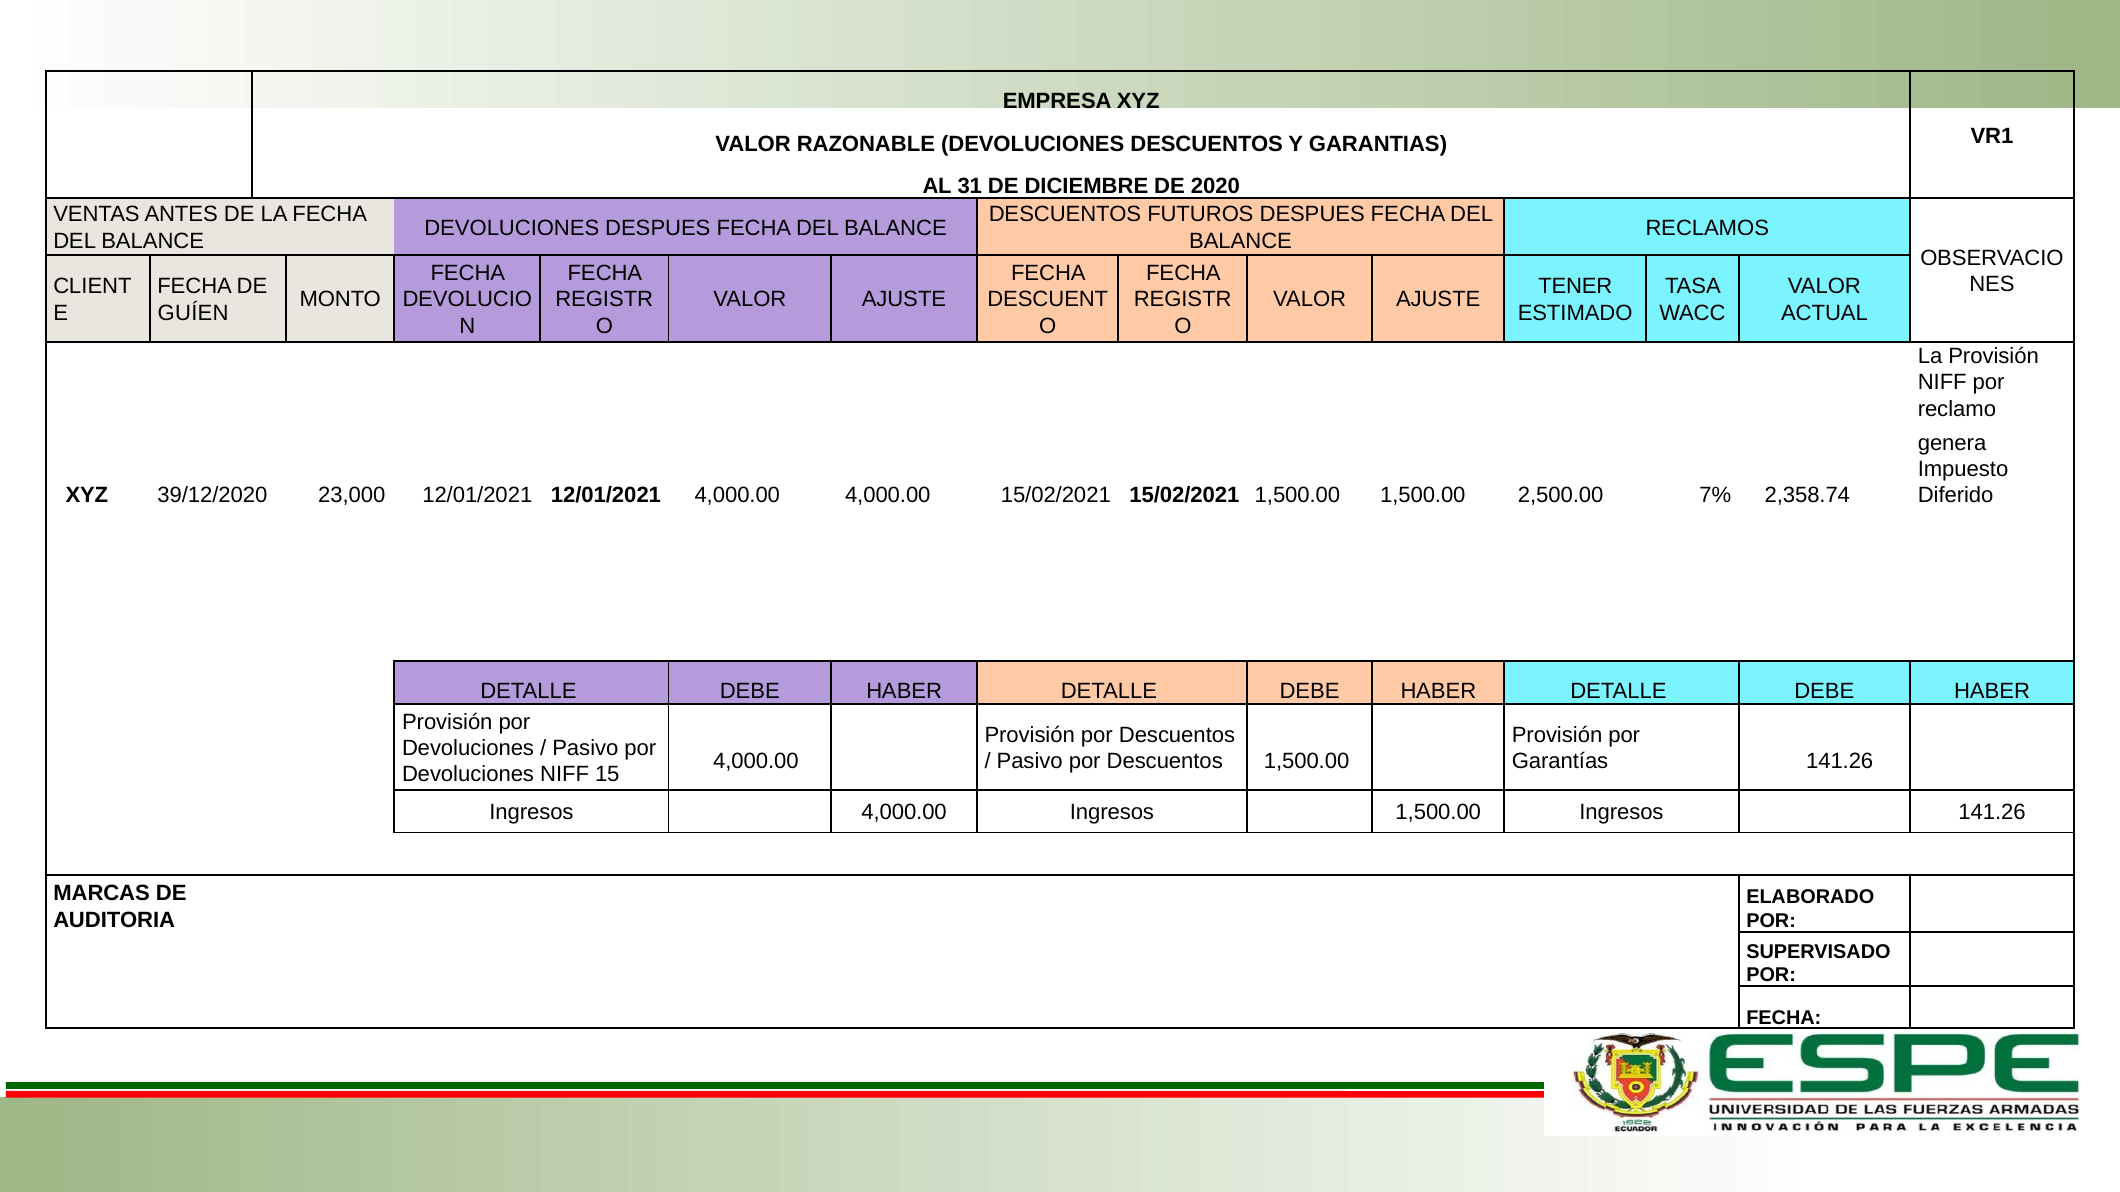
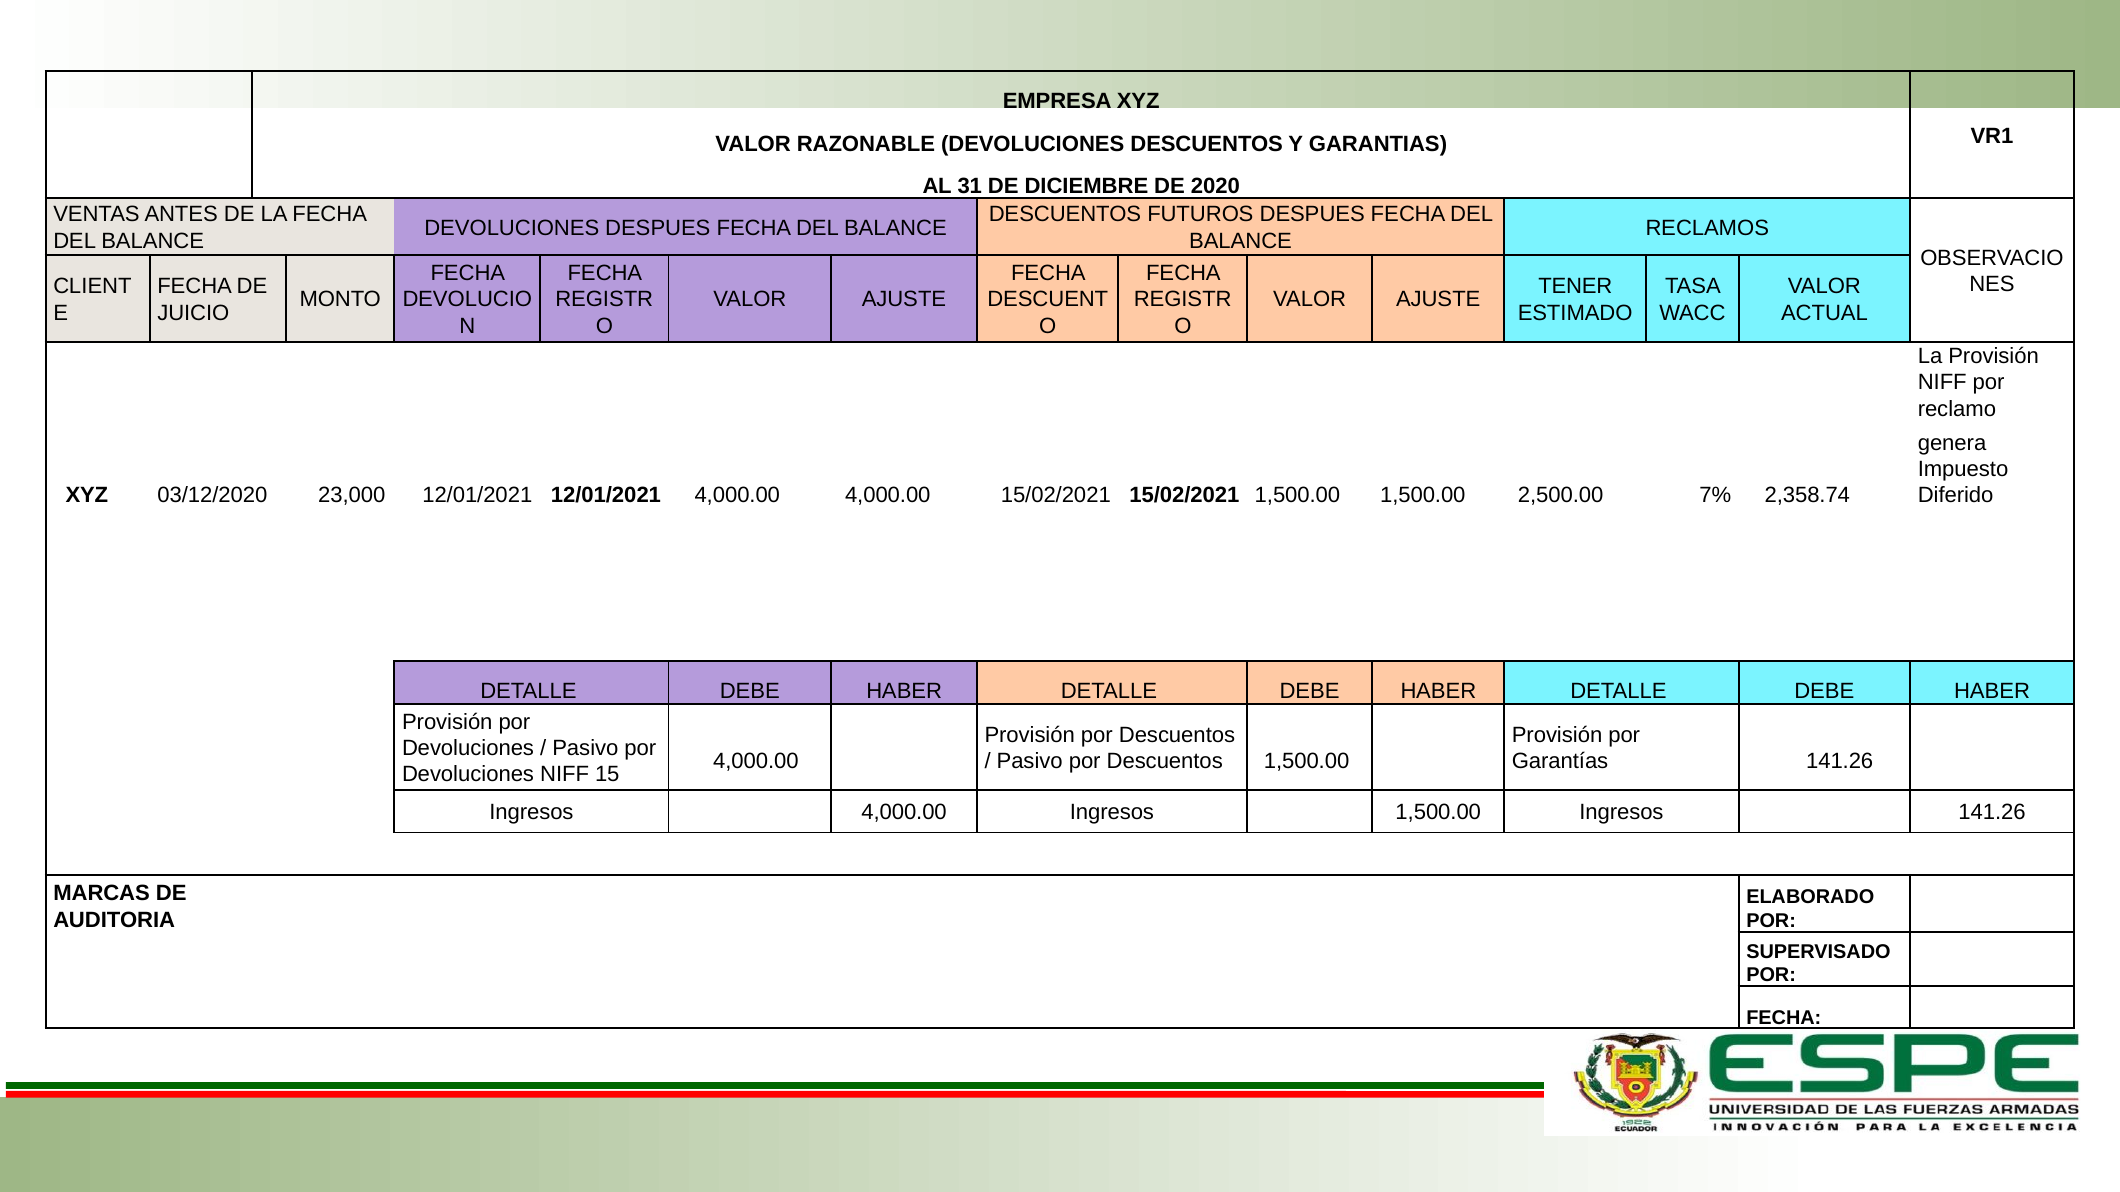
GUÍEN: GUÍEN -> JUICIO
39/12/2020: 39/12/2020 -> 03/12/2020
